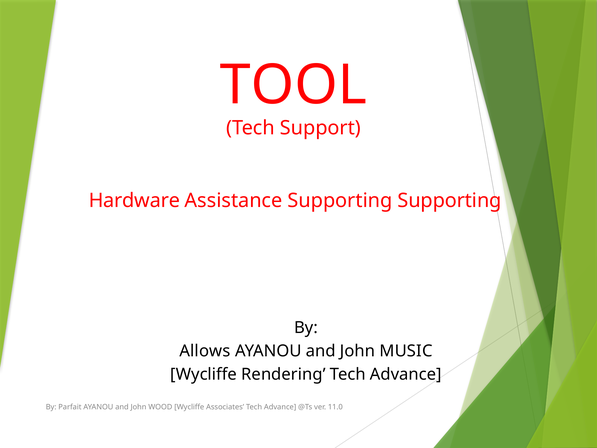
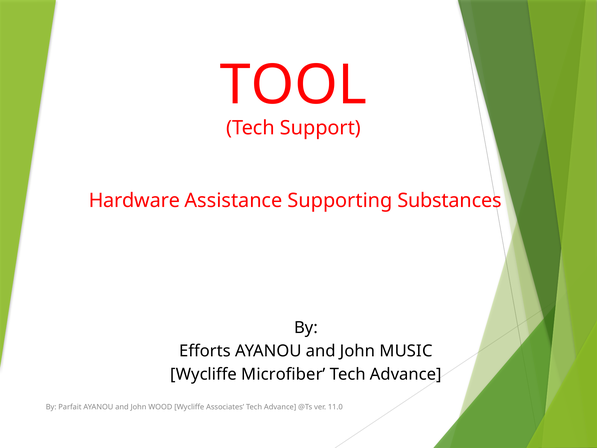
Supporting Supporting: Supporting -> Substances
Allows: Allows -> Efforts
Rendering: Rendering -> Microfiber
